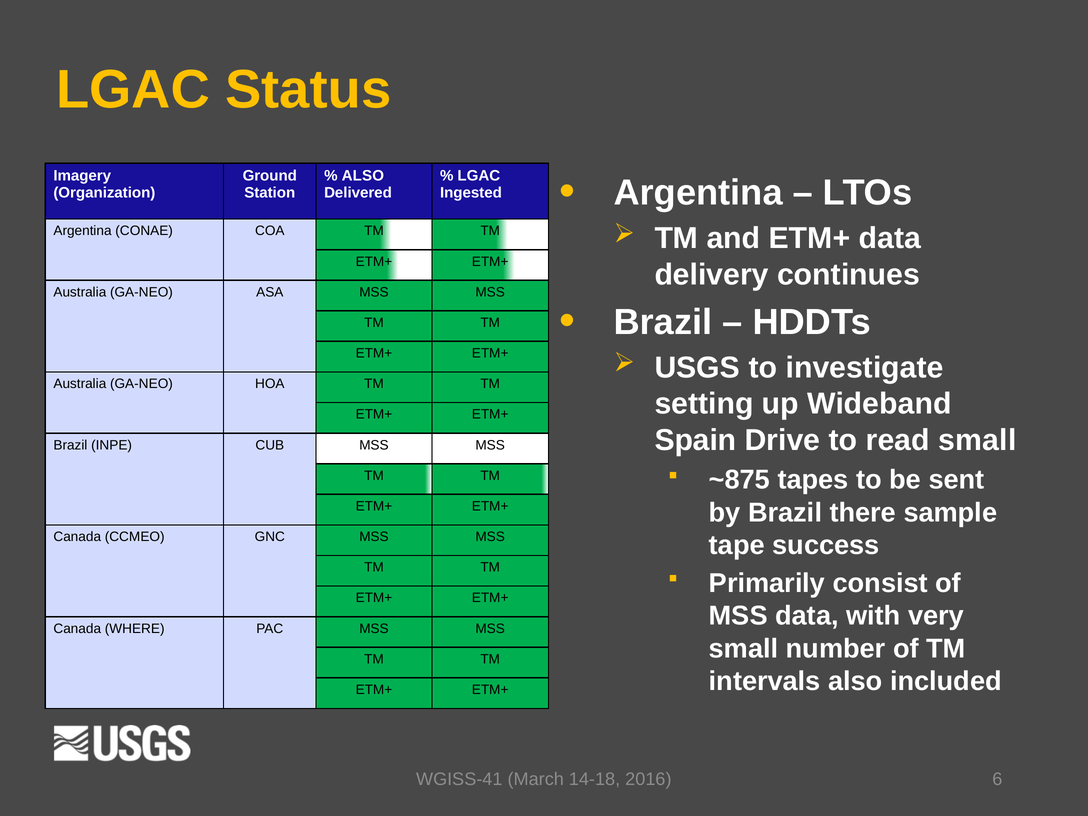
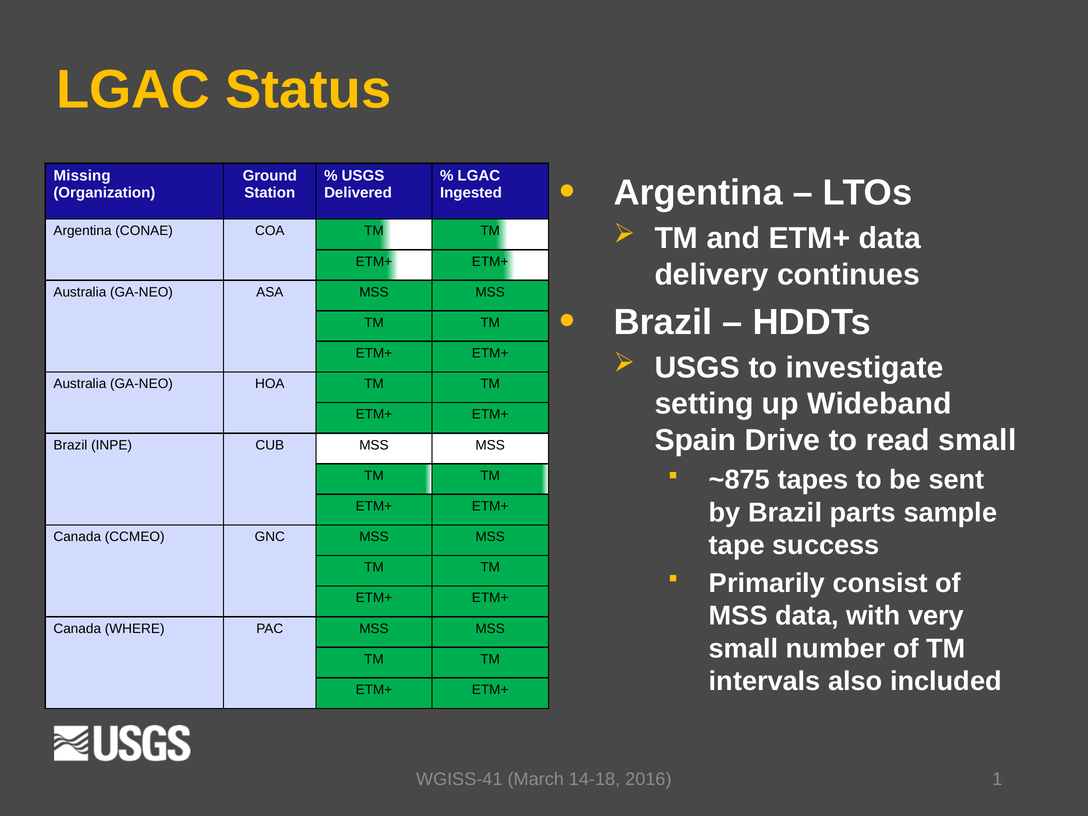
Imagery: Imagery -> Missing
ALSO at (363, 176): ALSO -> USGS
there: there -> parts
6: 6 -> 1
